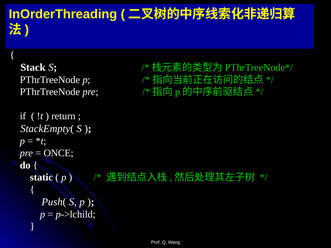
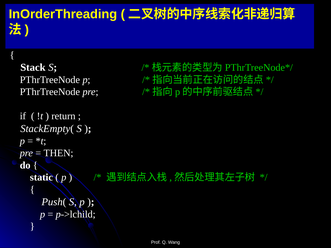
ONCE: ONCE -> THEN
